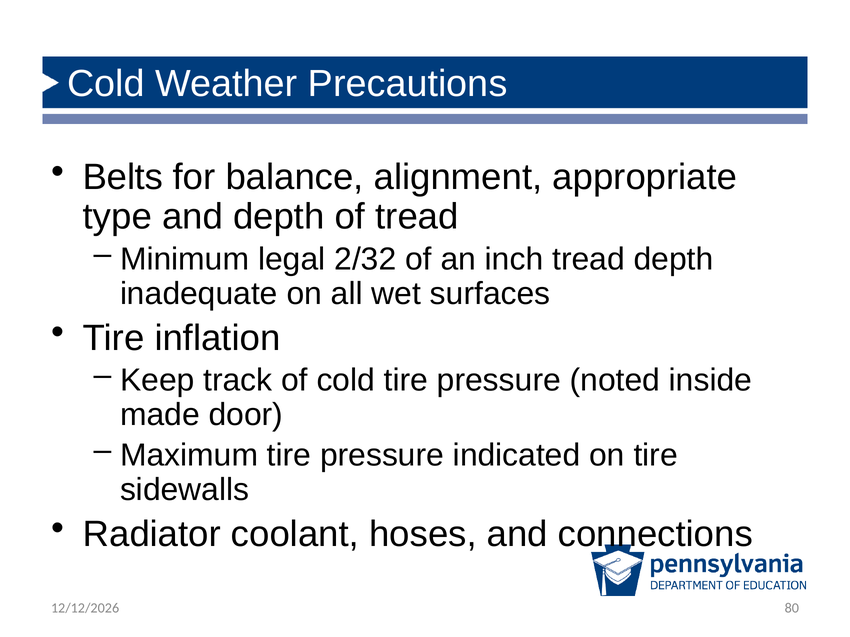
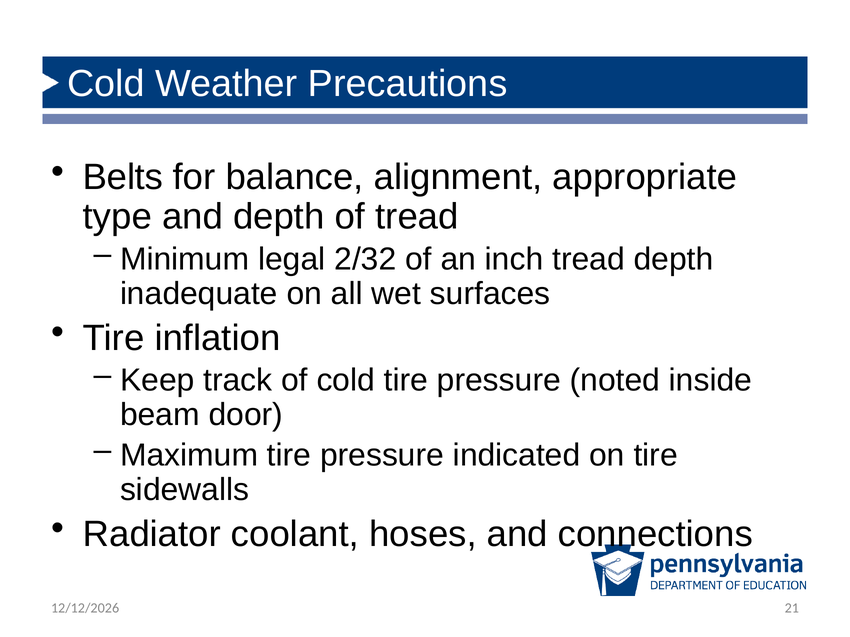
made: made -> beam
80: 80 -> 21
